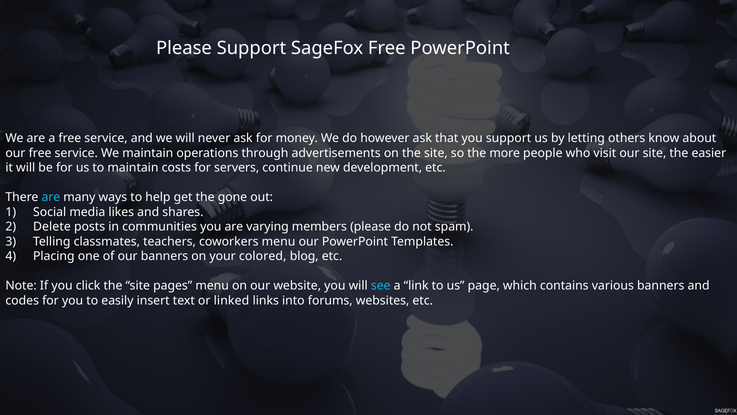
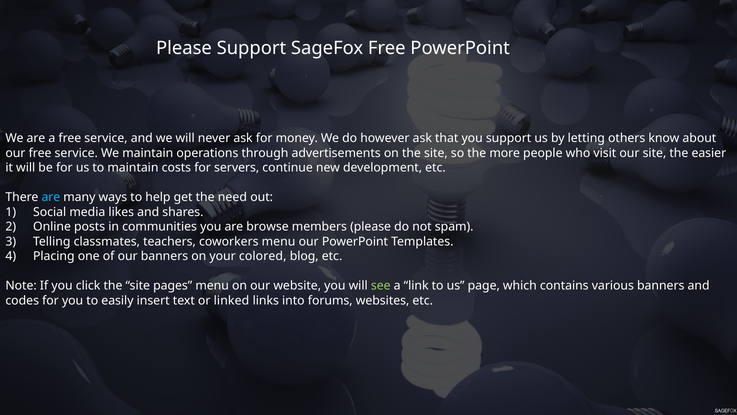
gone: gone -> need
Delete: Delete -> Online
varying: varying -> browse
see colour: light blue -> light green
